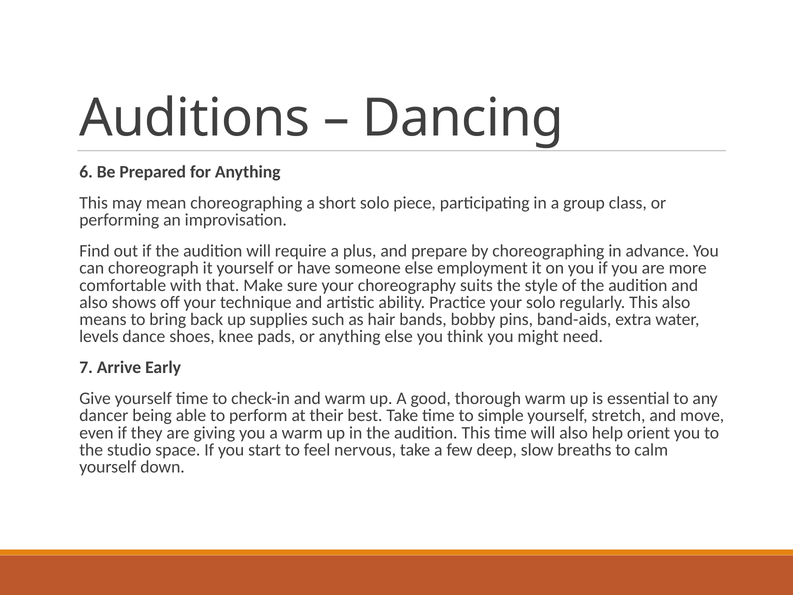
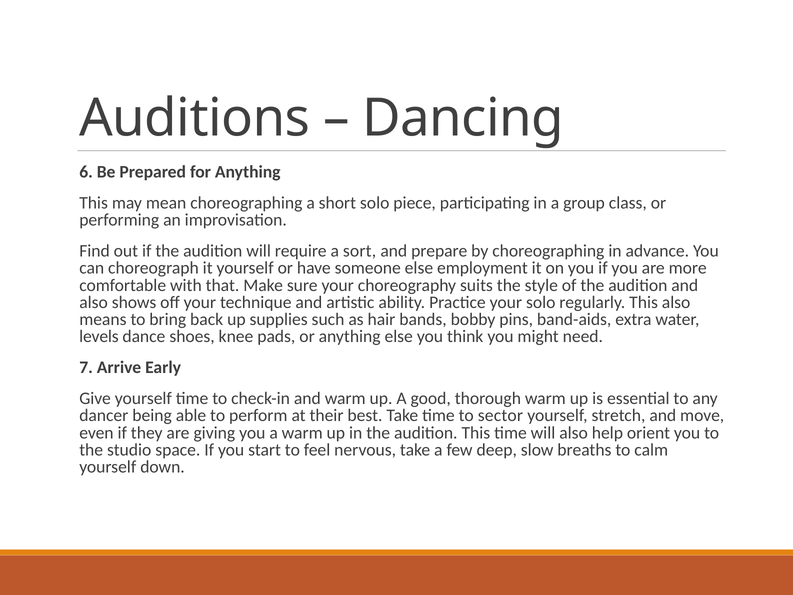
plus: plus -> sort
simple: simple -> sector
